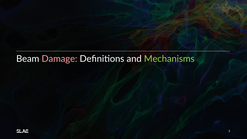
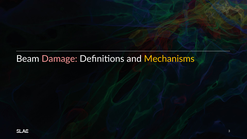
Mechanisms colour: light green -> yellow
